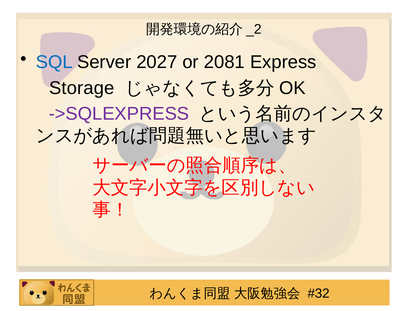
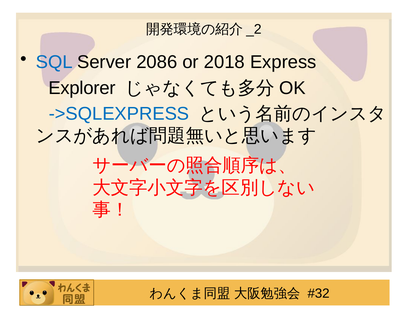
2027: 2027 -> 2086
2081: 2081 -> 2018
Storage: Storage -> Explorer
->SQLEXPRESS colour: purple -> blue
